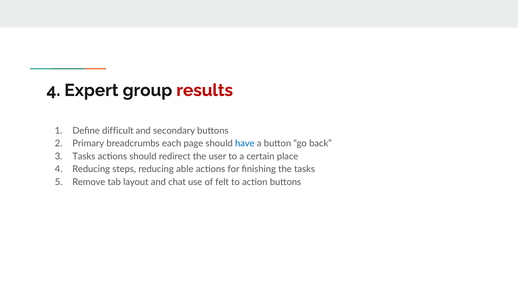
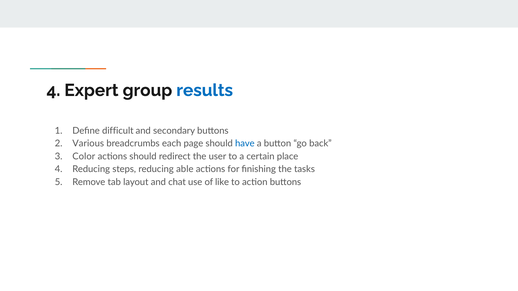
results colour: red -> blue
Primary: Primary -> Various
Tasks at (84, 157): Tasks -> Color
felt: felt -> like
